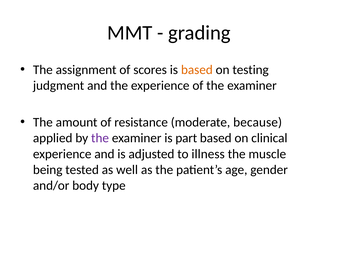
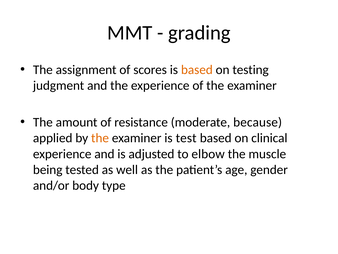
the at (100, 138) colour: purple -> orange
part: part -> test
illness: illness -> elbow
